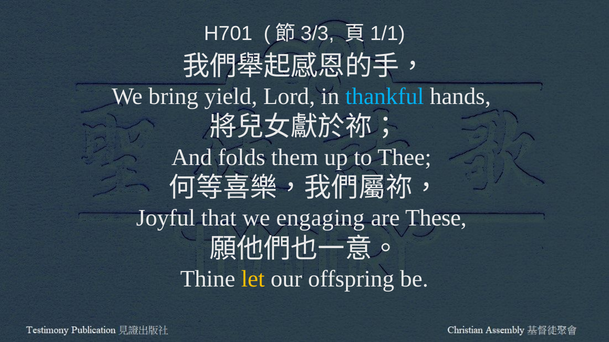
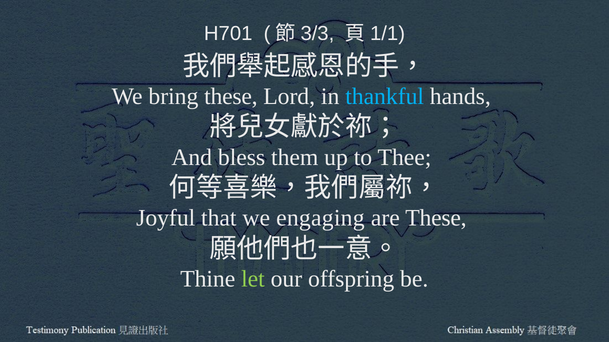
bring yield: yield -> these
folds: folds -> bless
let colour: yellow -> light green
